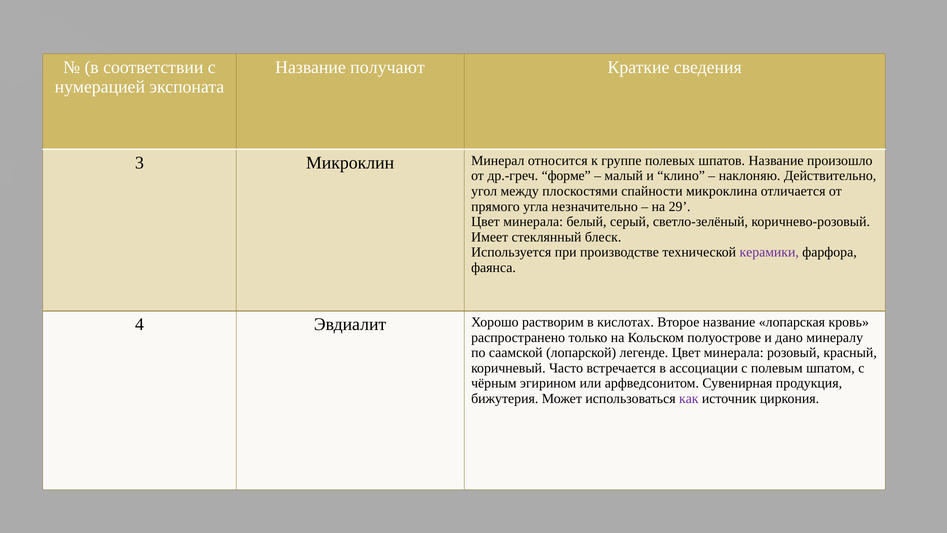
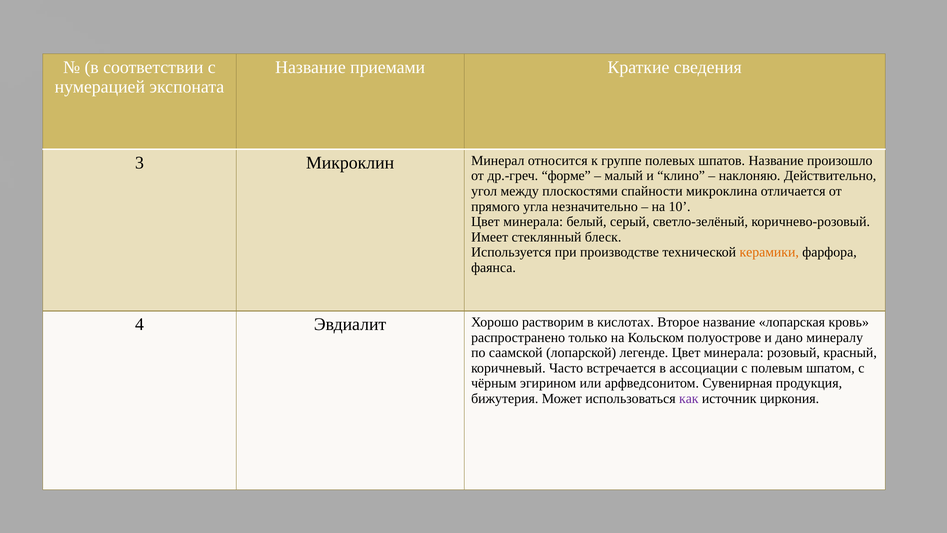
получают: получают -> приемами
29: 29 -> 10
керамики colour: purple -> orange
